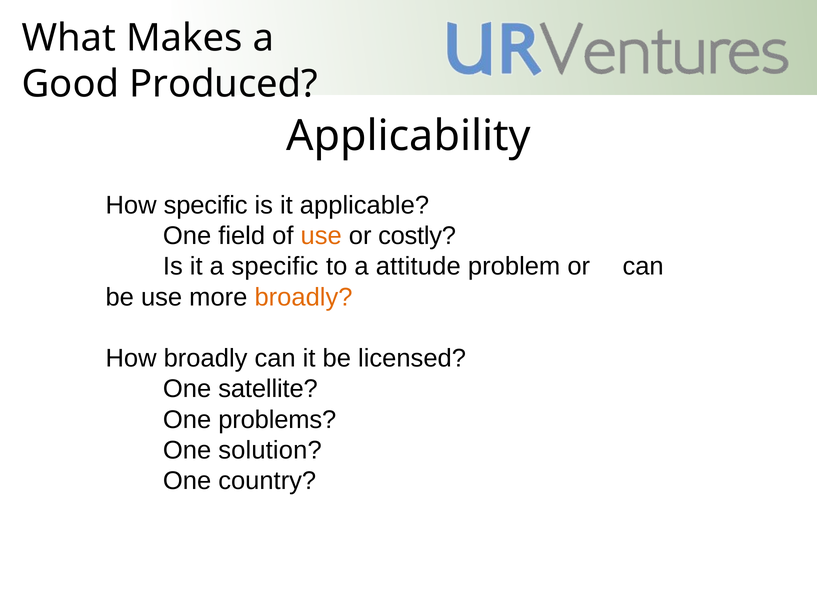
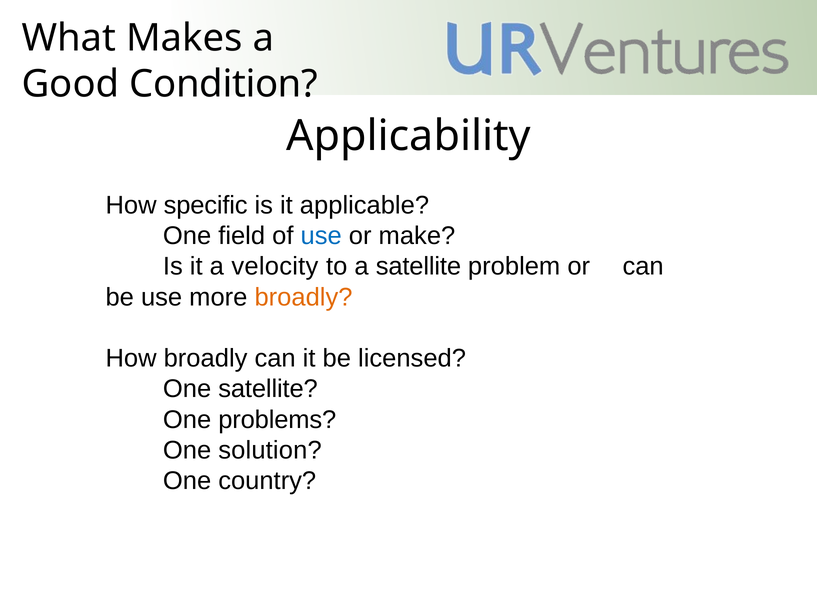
Produced: Produced -> Condition
use at (321, 236) colour: orange -> blue
costly: costly -> make
a specific: specific -> velocity
a attitude: attitude -> satellite
